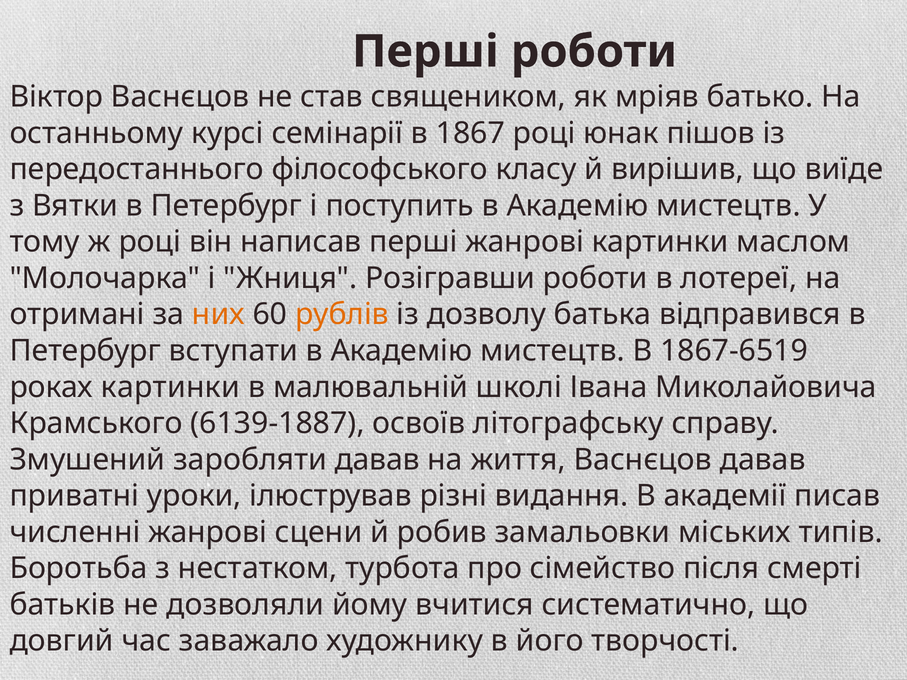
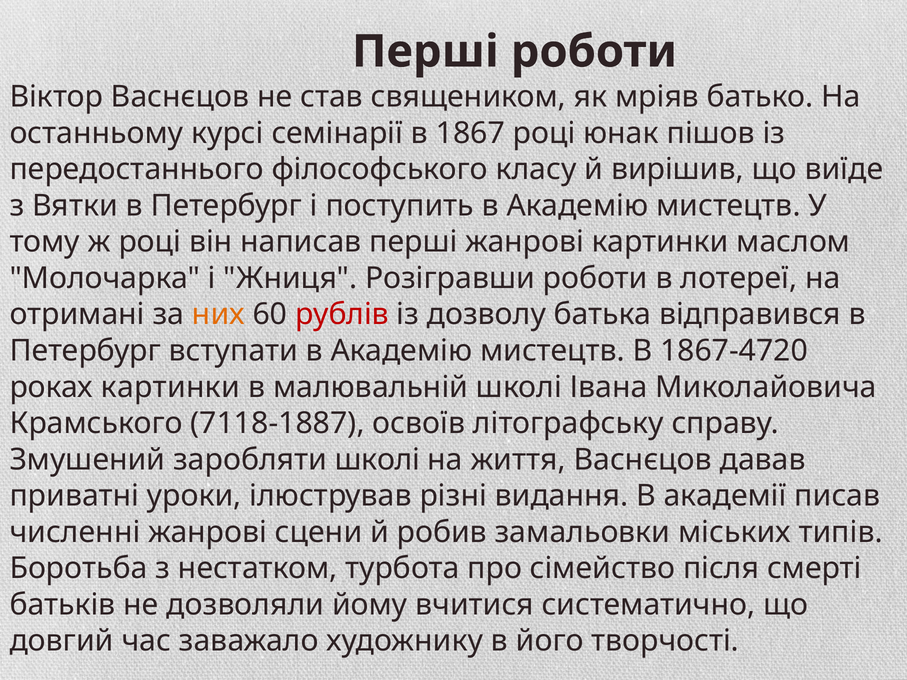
рублів colour: orange -> red
1867-6519: 1867-6519 -> 1867-4720
6139-1887: 6139-1887 -> 7118-1887
заробляти давав: давав -> школі
